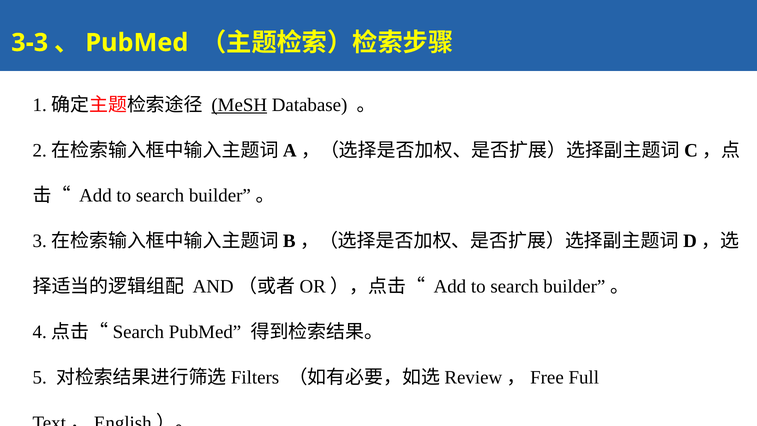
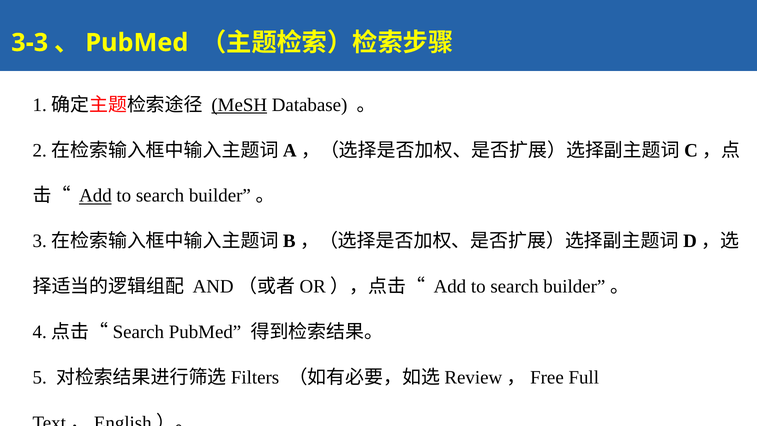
Add at (95, 196) underline: none -> present
